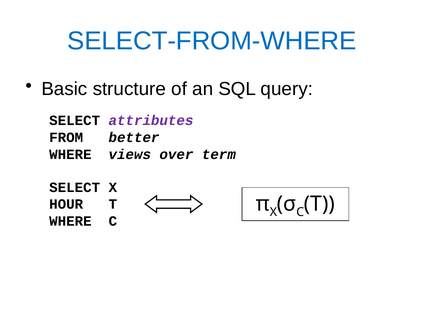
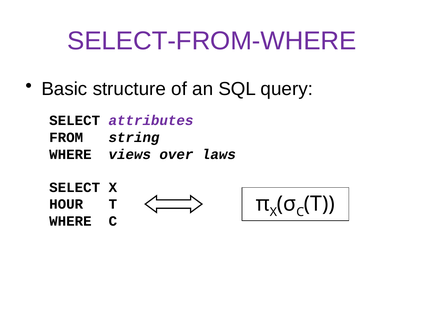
SELECT-FROM-WHERE colour: blue -> purple
better: better -> string
term: term -> laws
